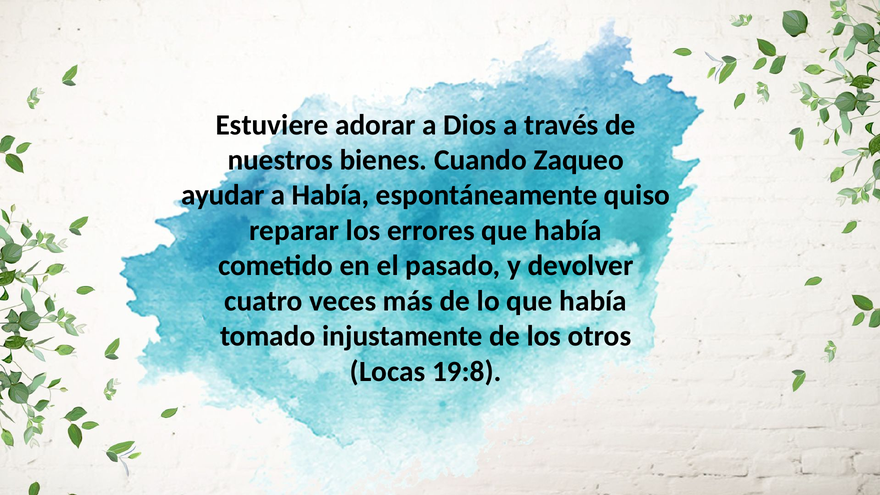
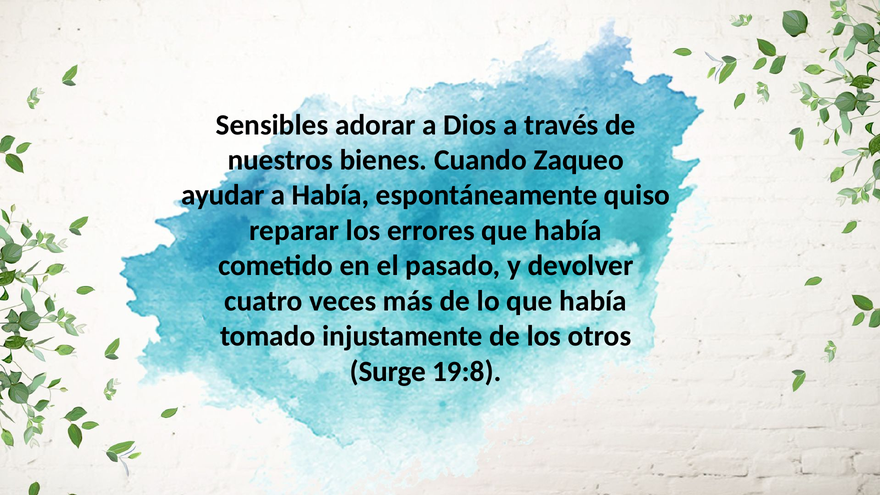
Estuviere: Estuviere -> Sensibles
Locas: Locas -> Surge
